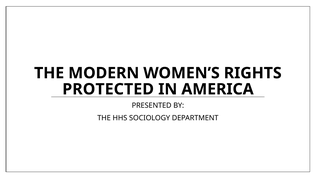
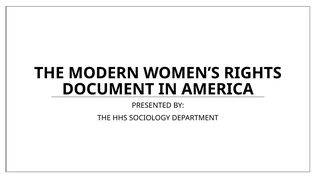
PROTECTED: PROTECTED -> DOCUMENT
